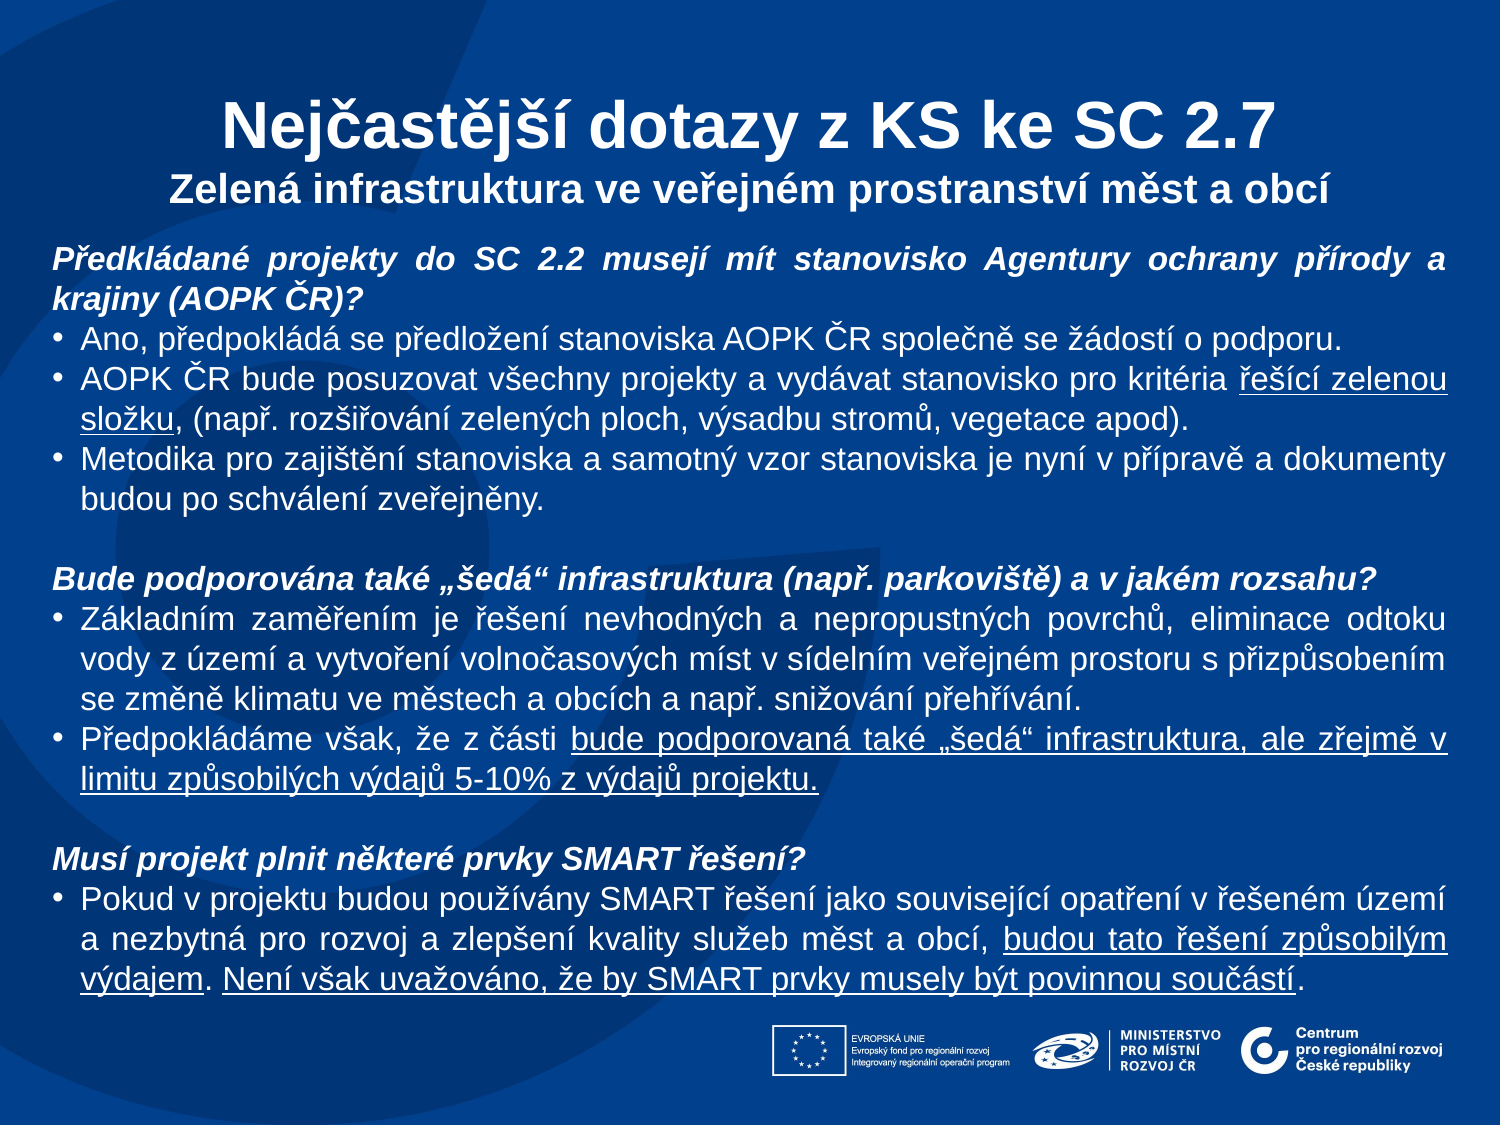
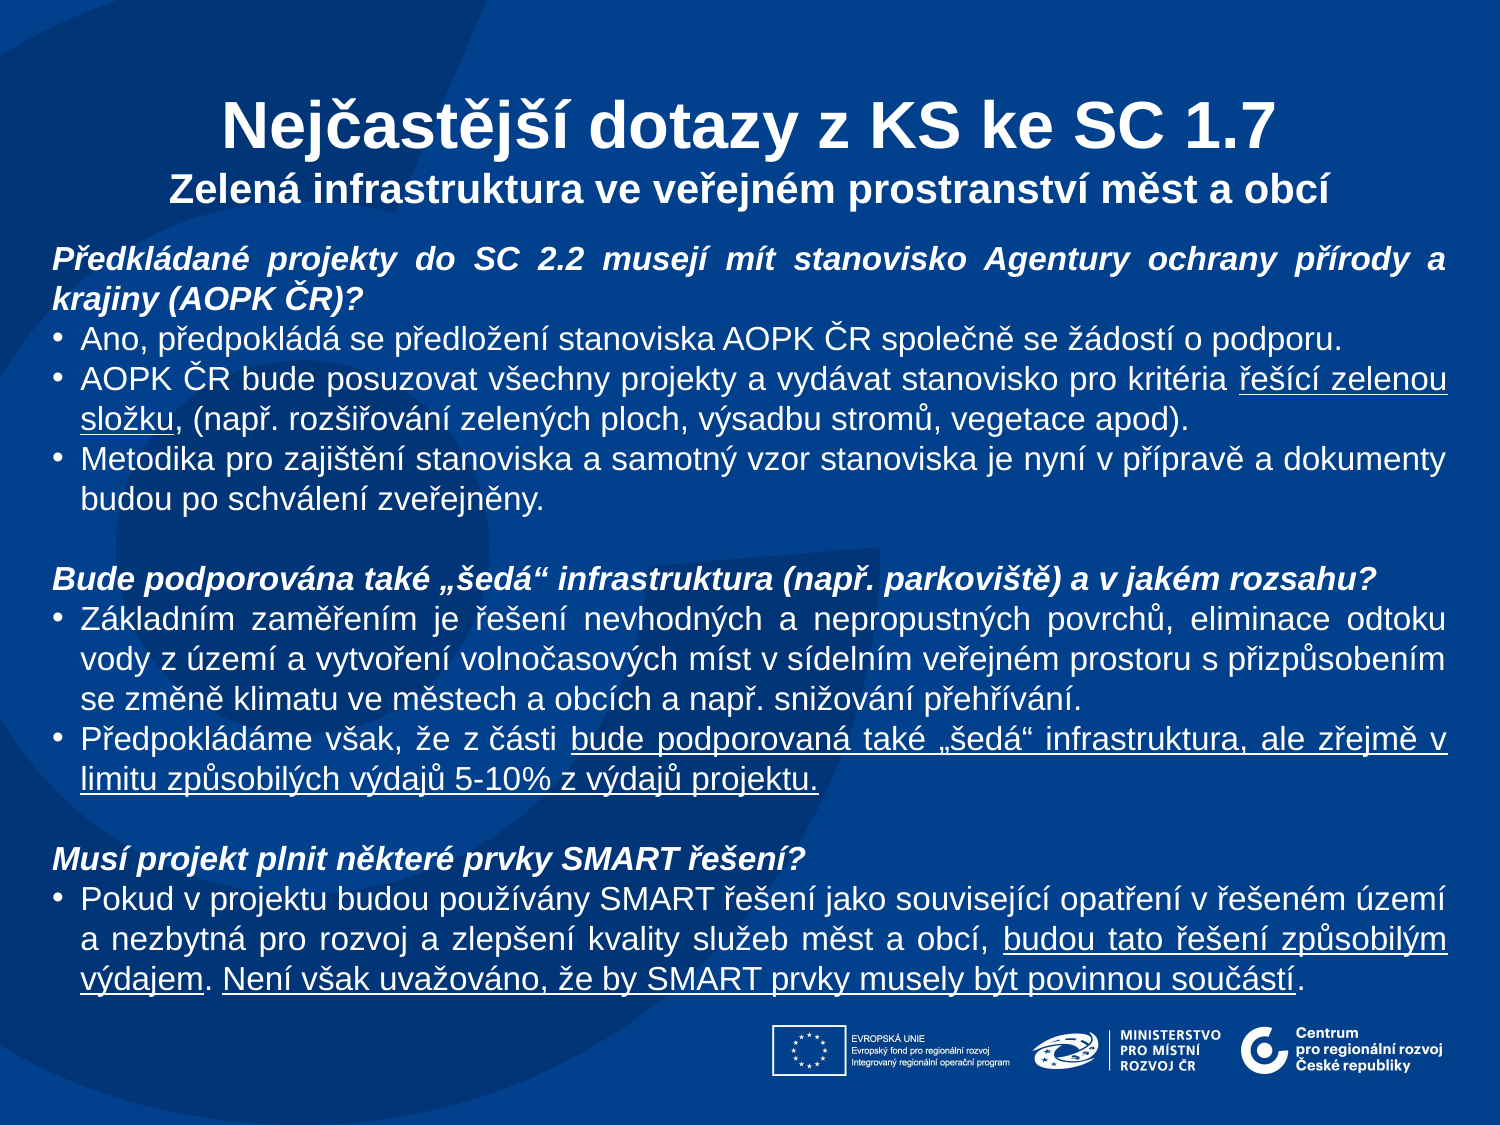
2.7: 2.7 -> 1.7
